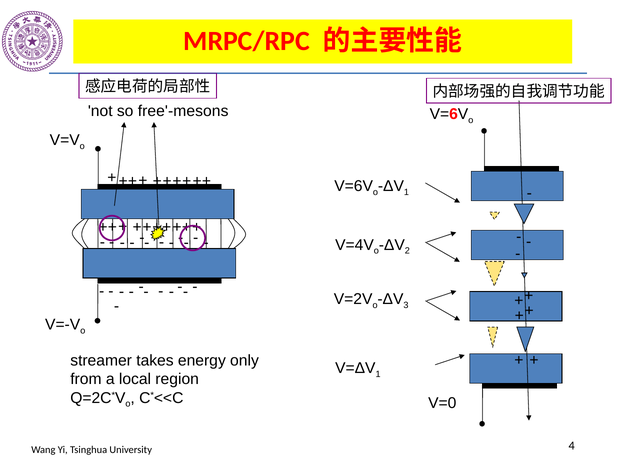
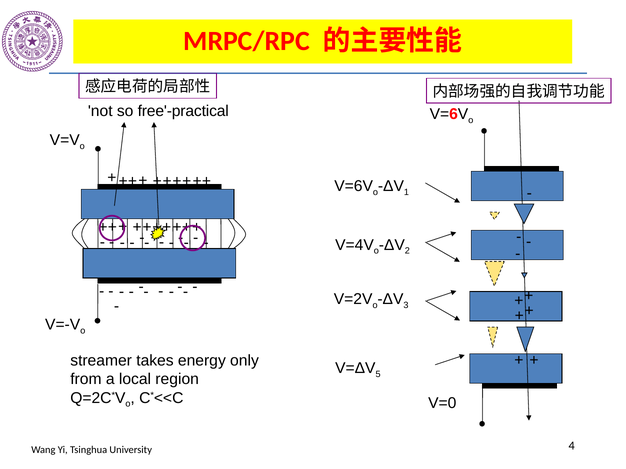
free'-mesons: free'-mesons -> free'-practical
1 at (378, 374): 1 -> 5
